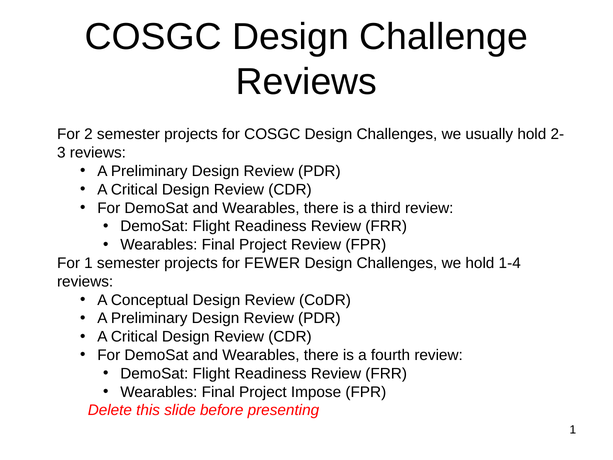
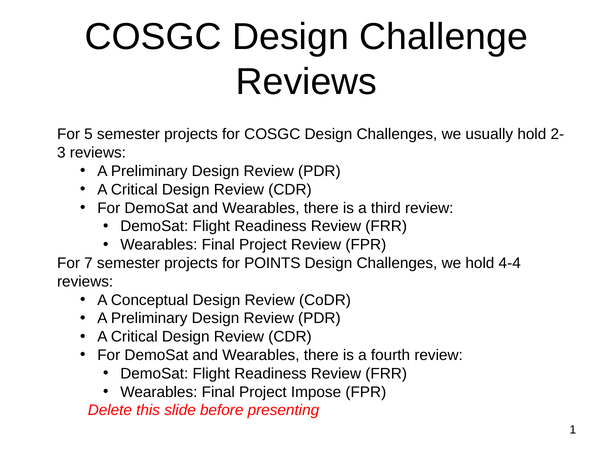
2: 2 -> 5
For 1: 1 -> 7
FEWER: FEWER -> POINTS
1-4: 1-4 -> 4-4
